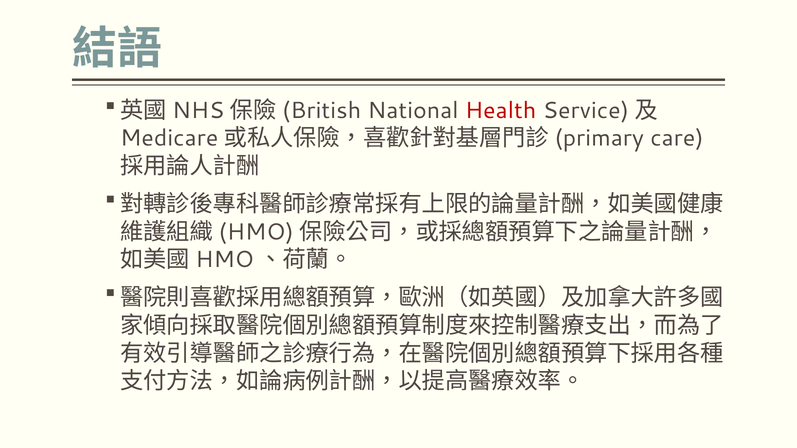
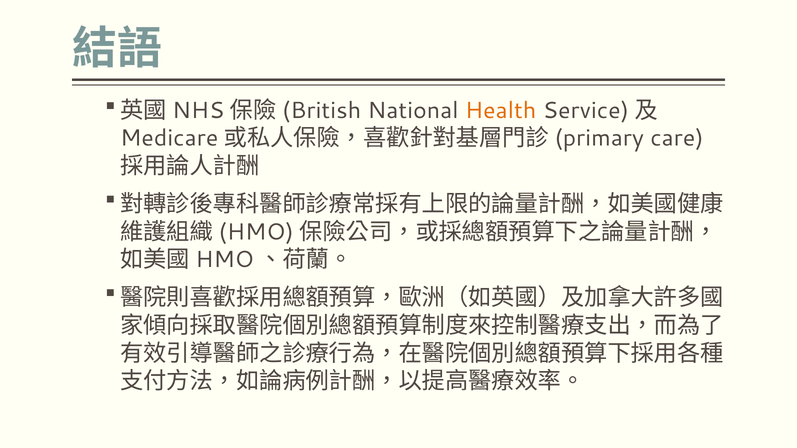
Health colour: red -> orange
